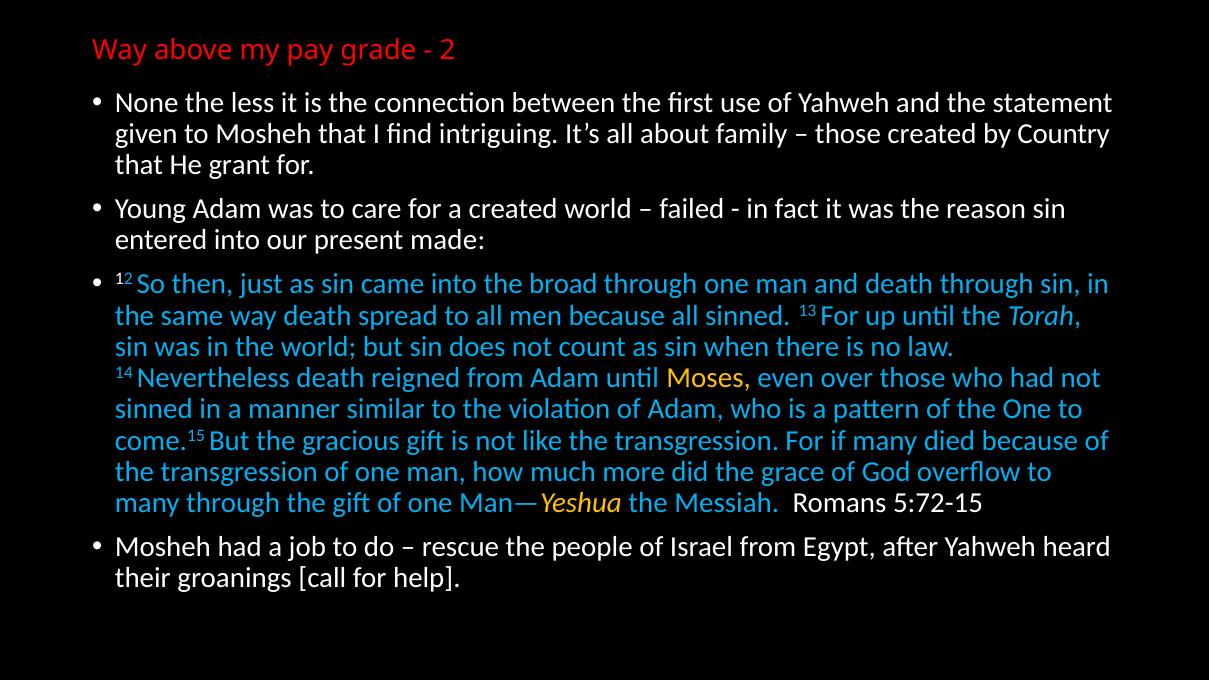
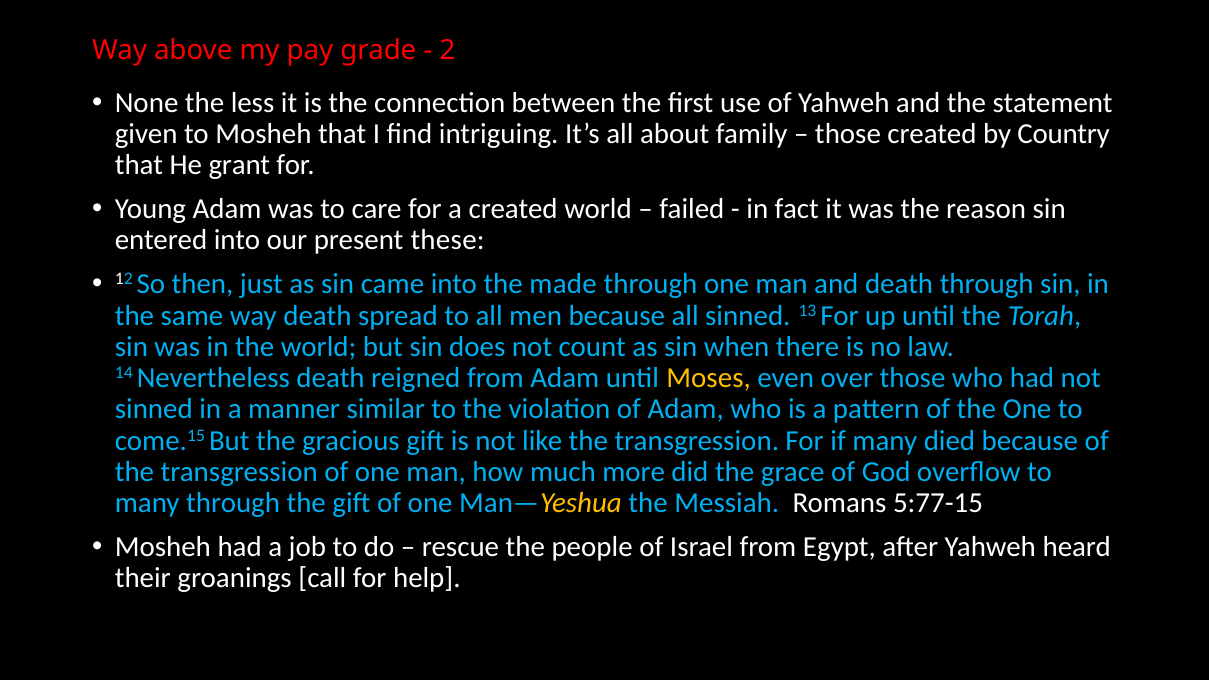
made: made -> these
broad: broad -> made
5:72-15: 5:72-15 -> 5:77-15
